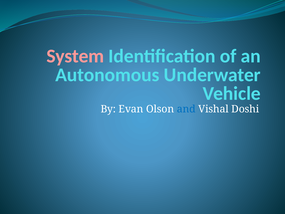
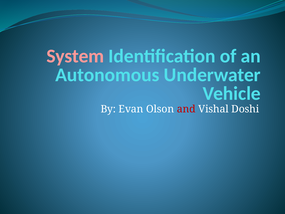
and colour: blue -> red
